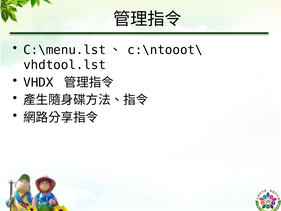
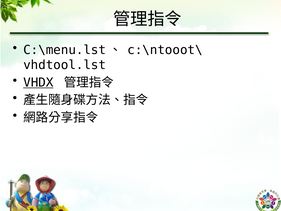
VHDX underline: none -> present
